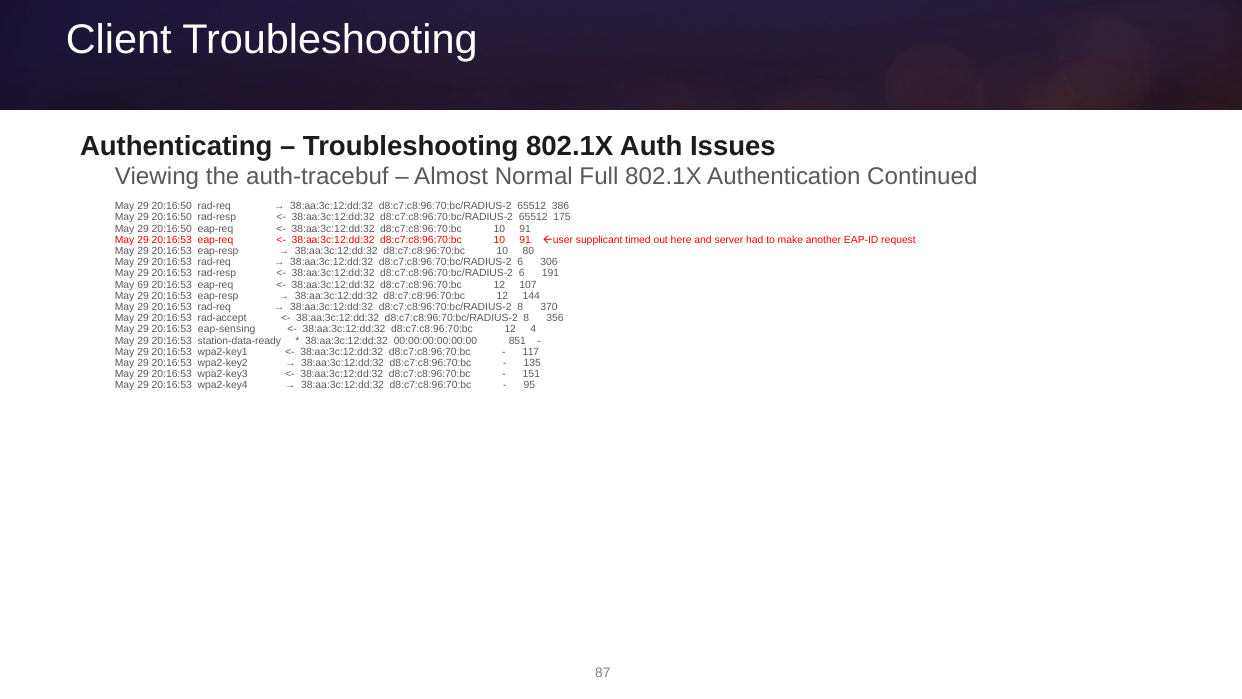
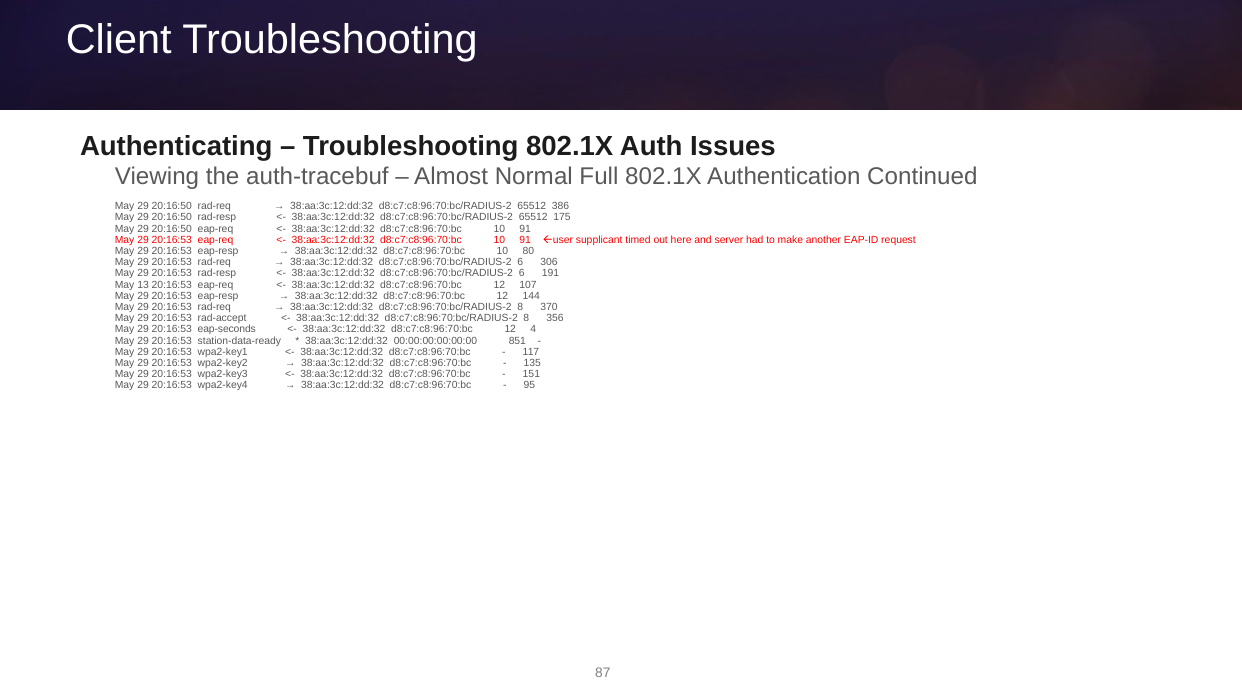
69: 69 -> 13
eap-sensing: eap-sensing -> eap-seconds
